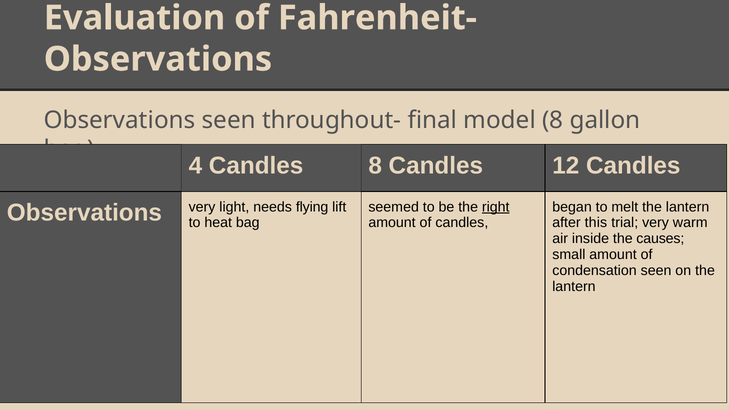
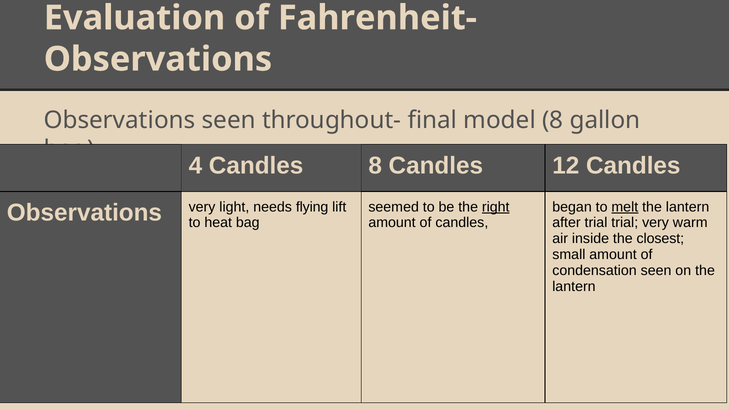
melt underline: none -> present
after this: this -> trial
causes: causes -> closest
